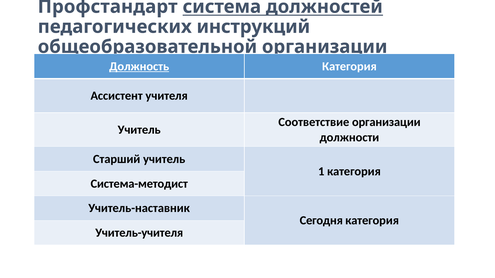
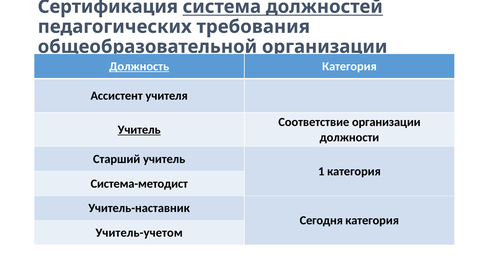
Профстандарт: Профстандарт -> Сертификация
инструкций: инструкций -> требования
Учитель at (139, 130) underline: none -> present
Учитель-учителя: Учитель-учителя -> Учитель-учетом
